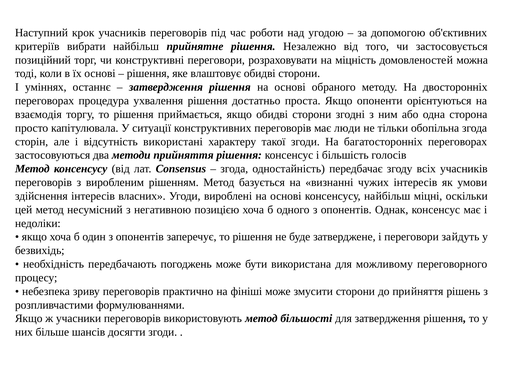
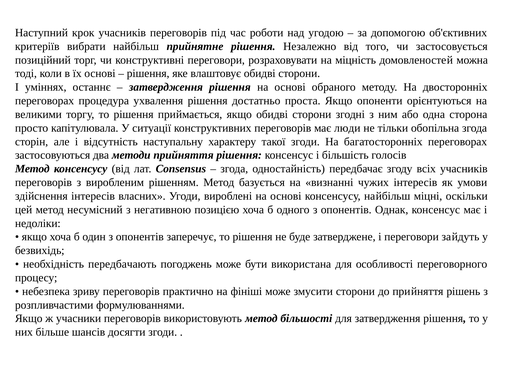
взаємодія: взаємодія -> великими
використані: використані -> наступальну
можливому: можливому -> особливості
